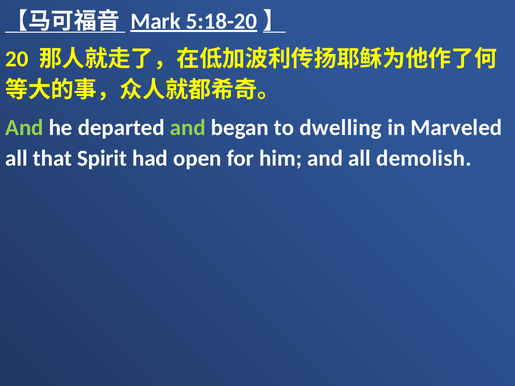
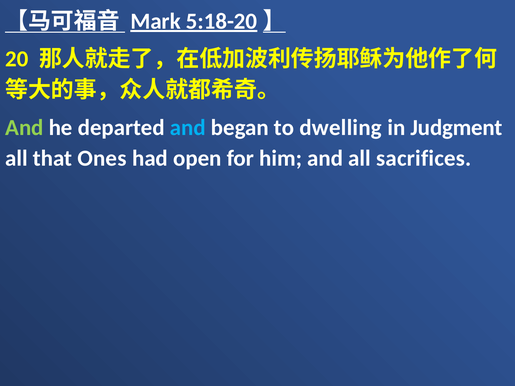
and at (188, 128) colour: light green -> light blue
Marveled: Marveled -> Judgment
Spirit: Spirit -> Ones
demolish: demolish -> sacrifices
